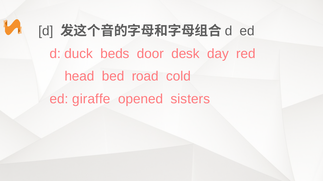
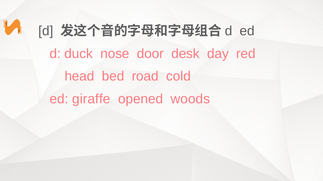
beds: beds -> nose
sisters: sisters -> woods
